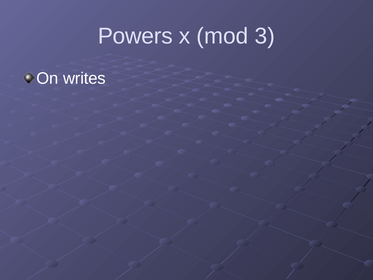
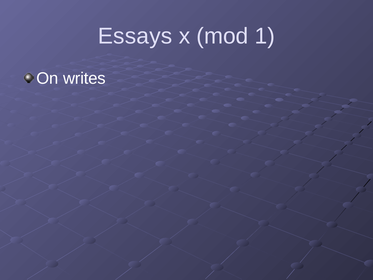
Powers: Powers -> Essays
3: 3 -> 1
